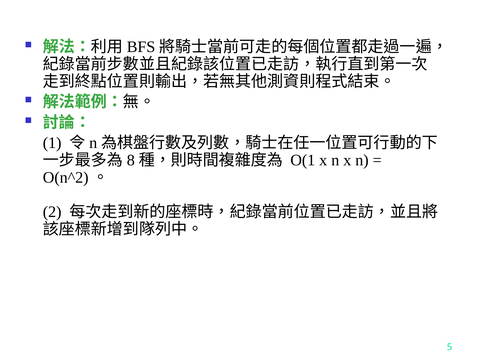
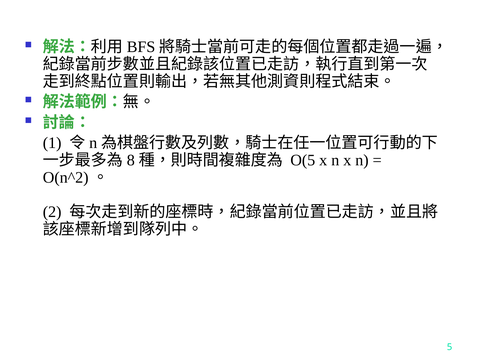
O(1: O(1 -> O(5
